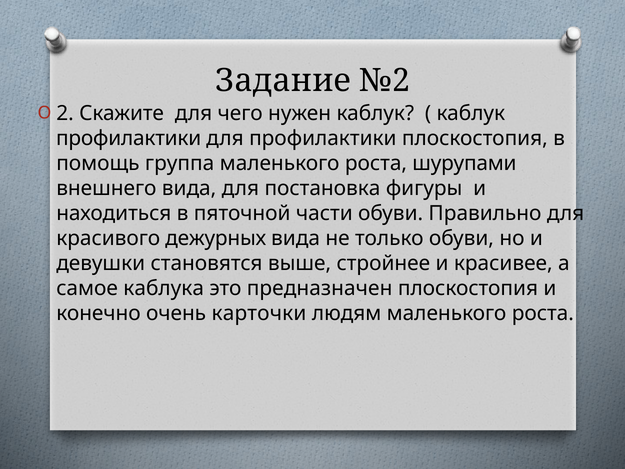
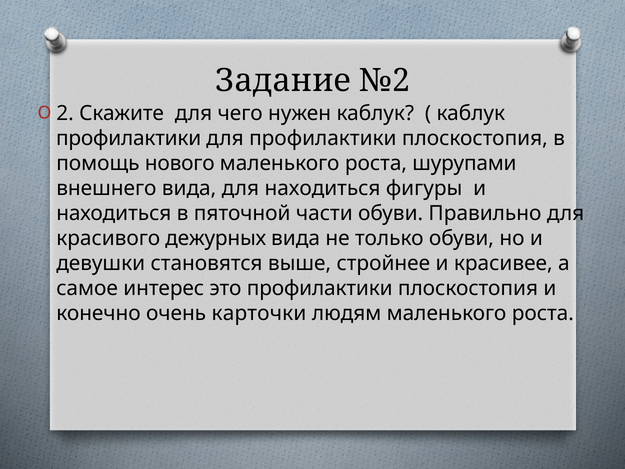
группа: группа -> нового
для постановка: постановка -> находиться
каблука: каблука -> интерес
это предназначен: предназначен -> профилактики
